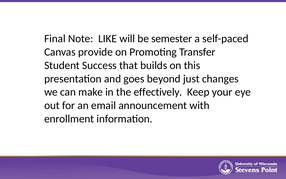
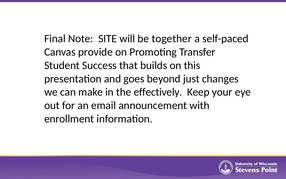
LIKE: LIKE -> SITE
semester: semester -> together
